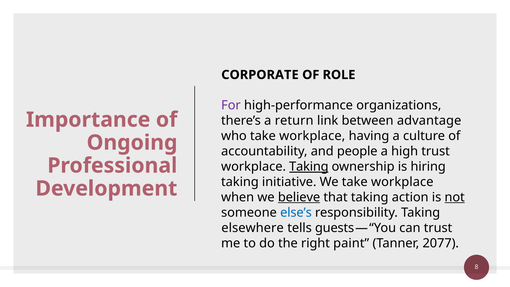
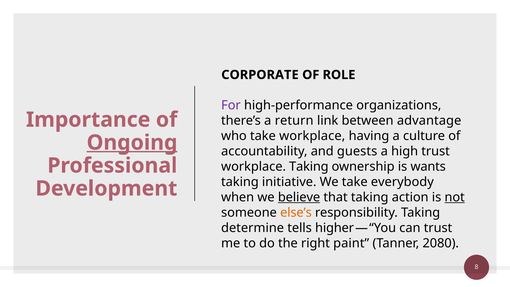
Ongoing underline: none -> present
people: people -> guests
Taking at (309, 167) underline: present -> none
hiring: hiring -> wants
We take workplace: workplace -> everybody
else’s colour: blue -> orange
elsewhere: elsewhere -> determine
guests: guests -> higher
2077: 2077 -> 2080
